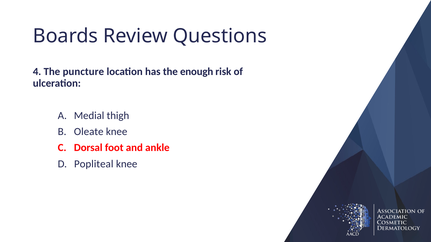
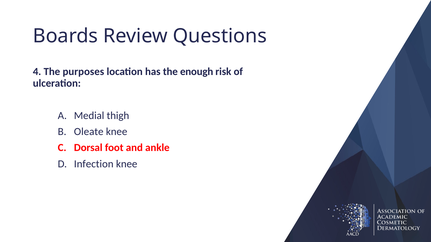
puncture: puncture -> purposes
Popliteal: Popliteal -> Infection
